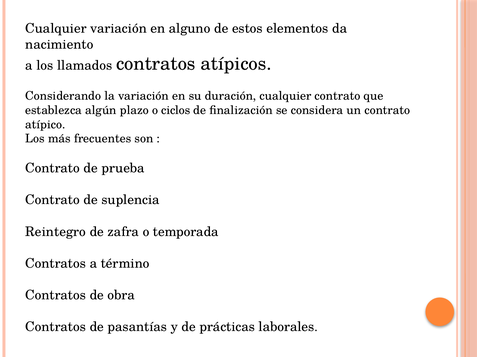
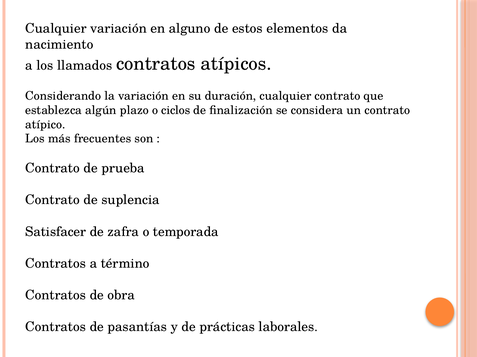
Reintegro: Reintegro -> Satisfacer
